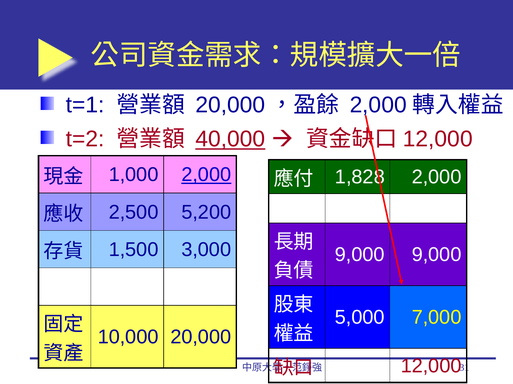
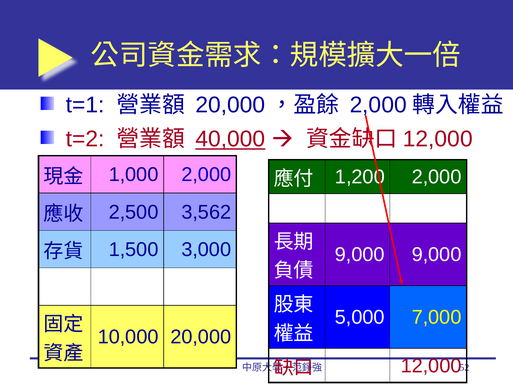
2,000 at (206, 175) underline: present -> none
1,828: 1,828 -> 1,200
5,200: 5,200 -> 3,562
31: 31 -> 52
